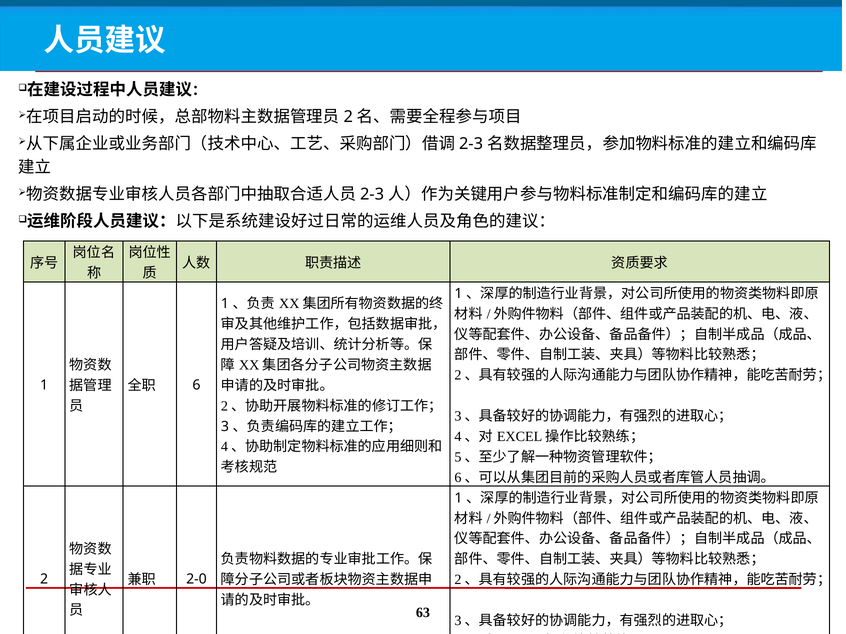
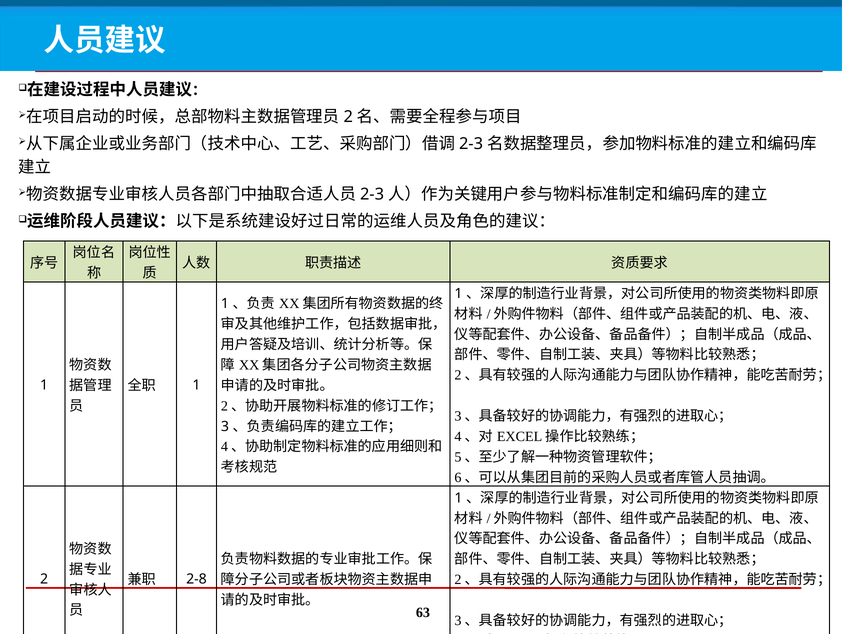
6 at (196, 385): 6 -> 1
2-0: 2-0 -> 2-8
